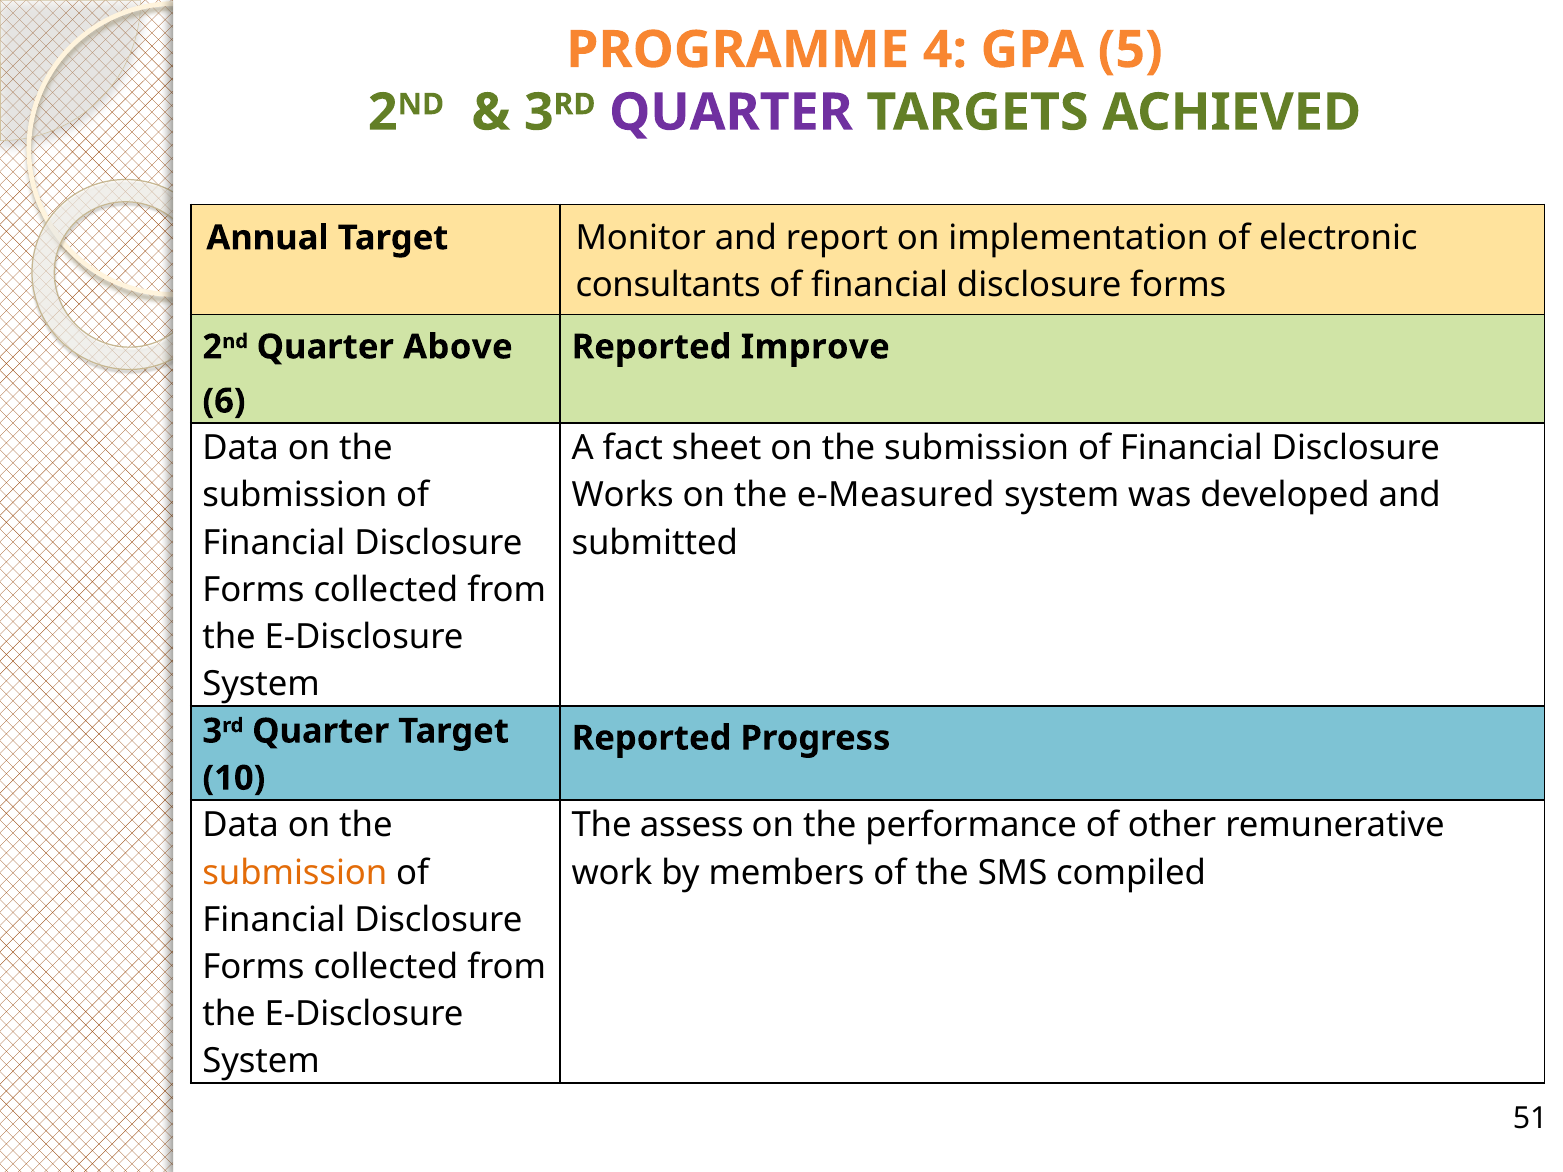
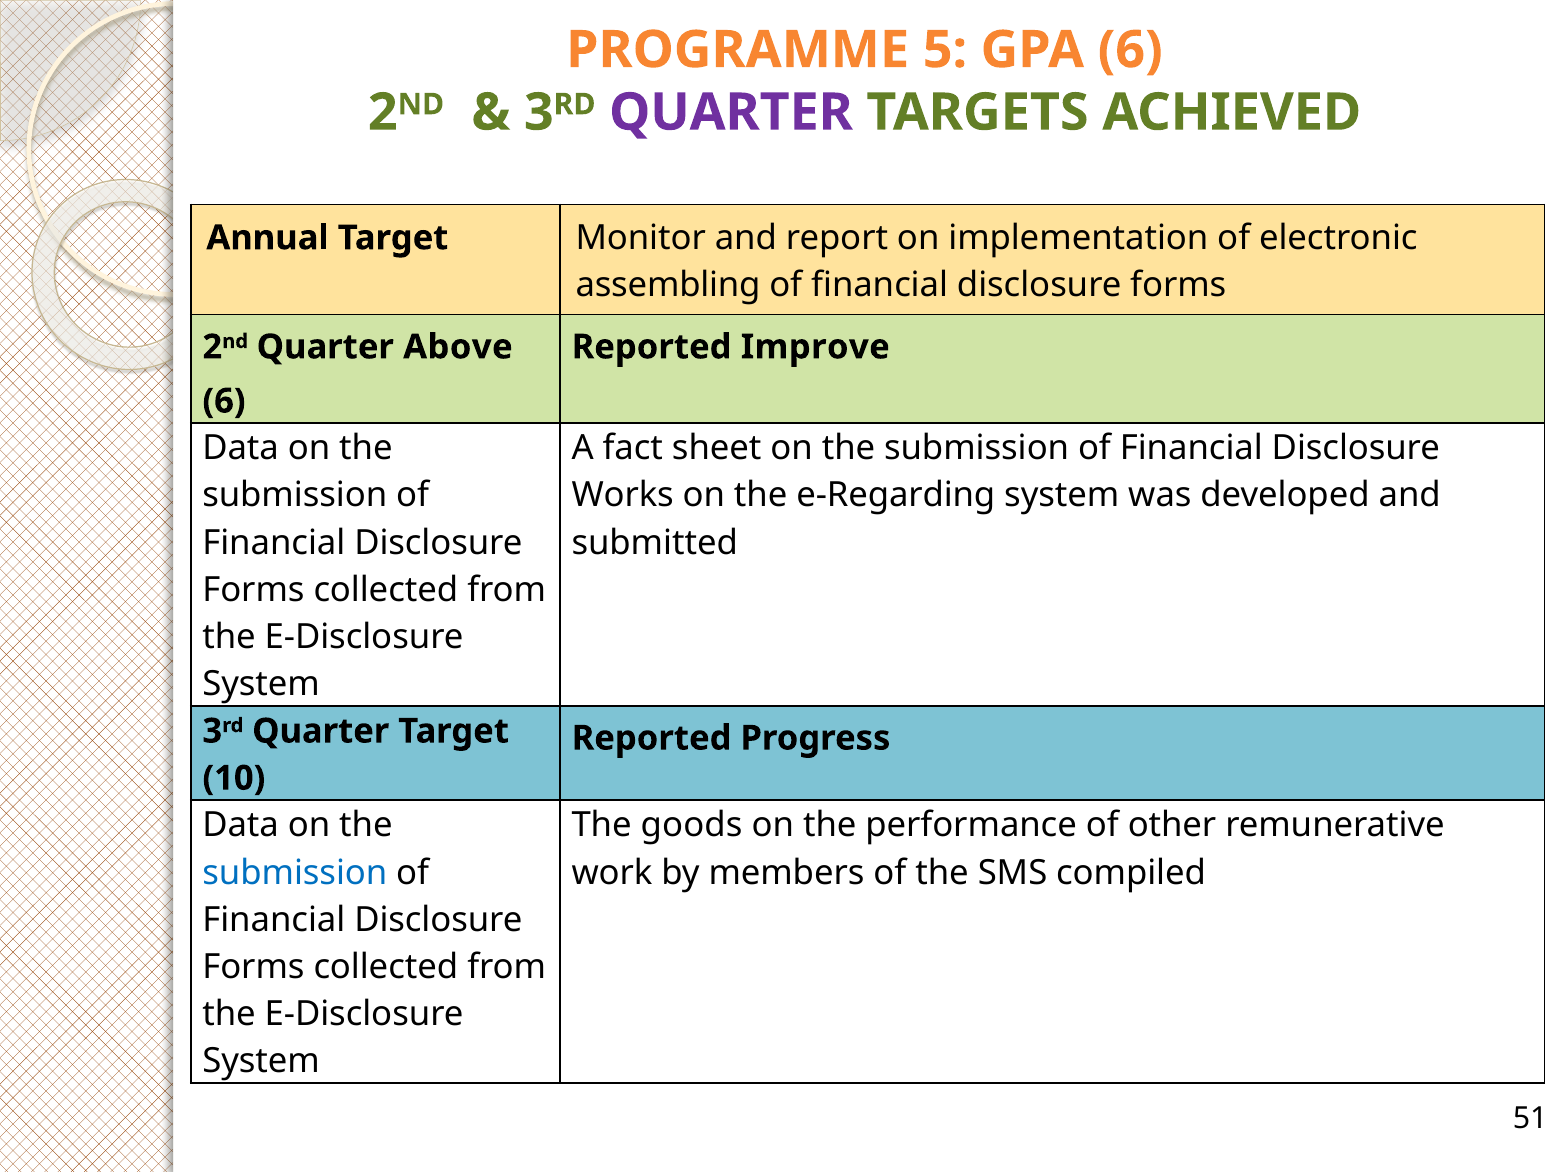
4: 4 -> 5
GPA 5: 5 -> 6
consultants: consultants -> assembling
e-Measured: e-Measured -> e-Regarding
assess: assess -> goods
submission at (295, 873) colour: orange -> blue
